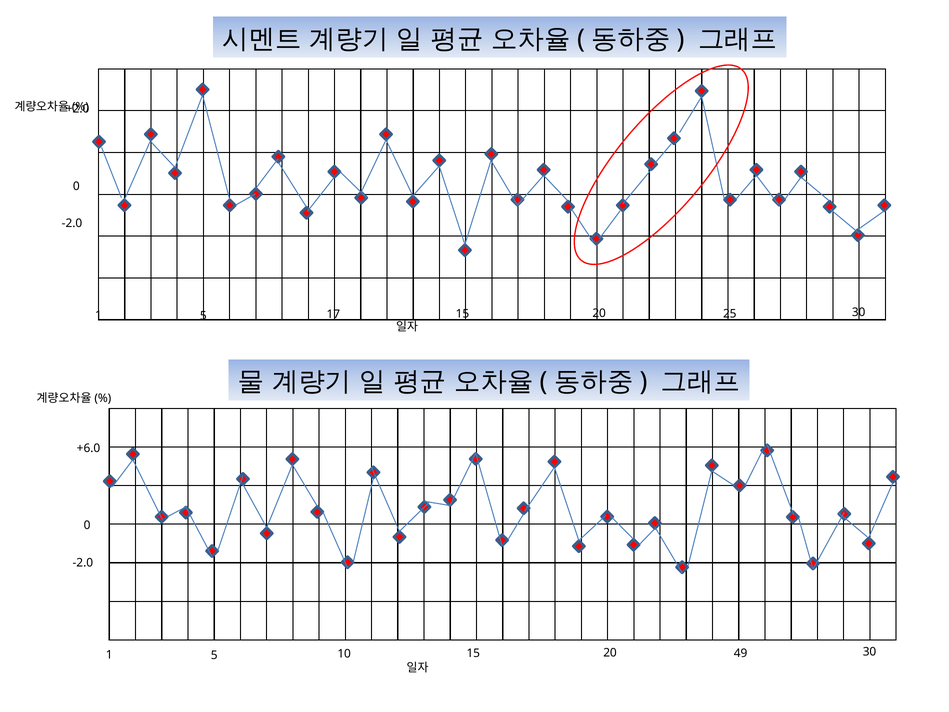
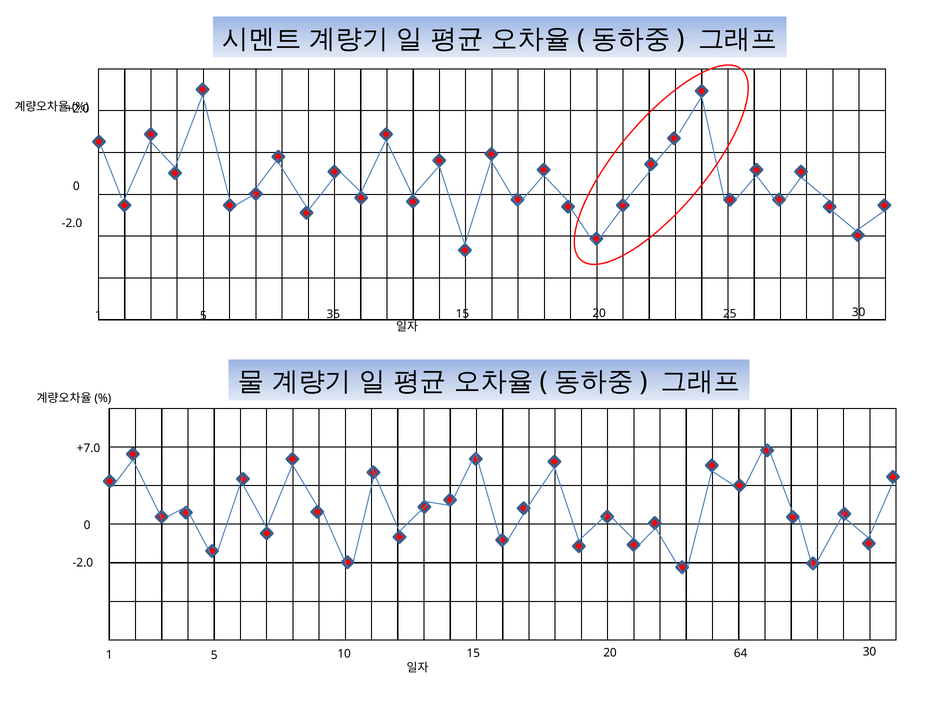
17: 17 -> 35
+6.0: +6.0 -> +7.0
49: 49 -> 64
